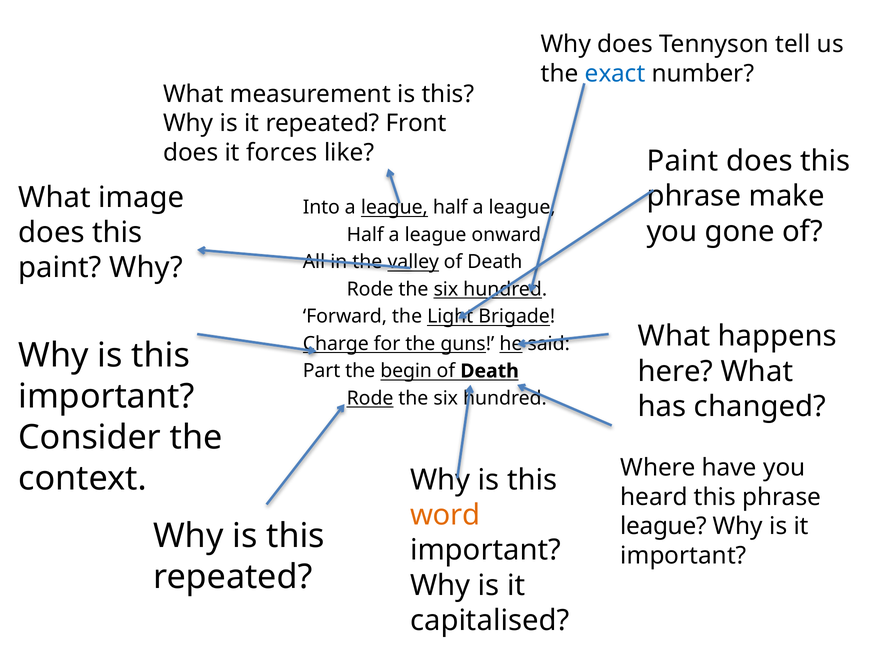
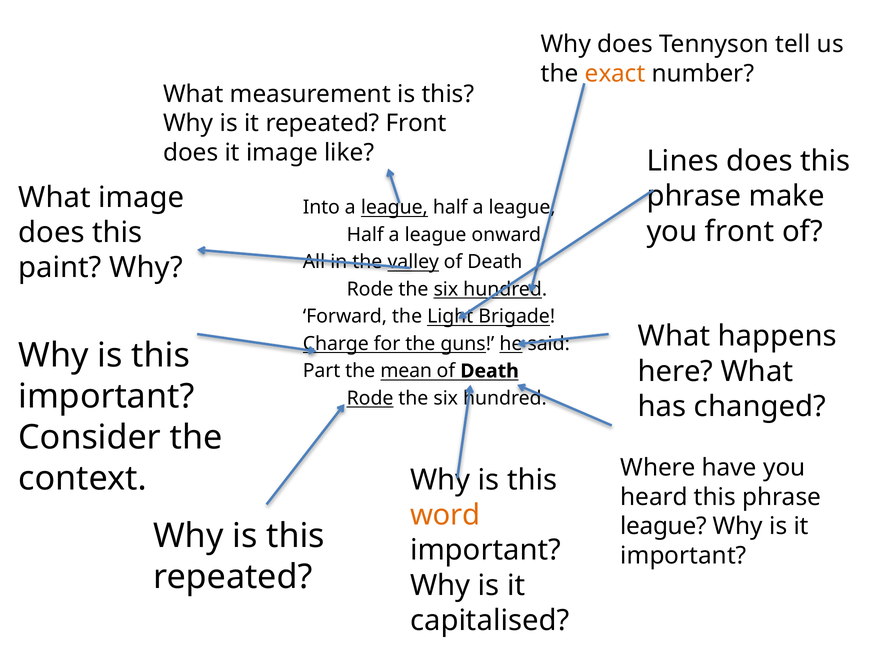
exact colour: blue -> orange
it forces: forces -> image
Paint at (682, 161): Paint -> Lines
gone at (740, 232): gone -> front
begin: begin -> mean
